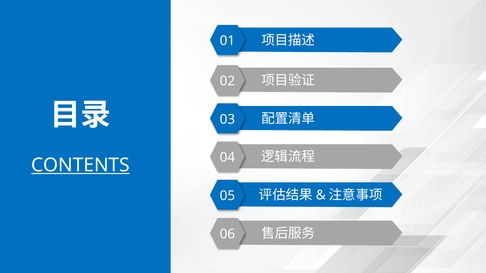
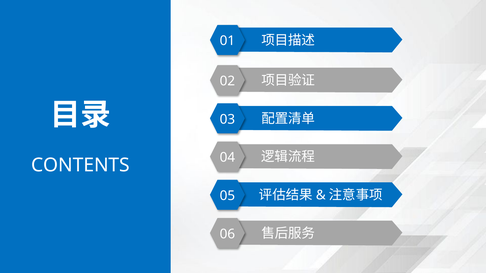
CONTENTS underline: present -> none
